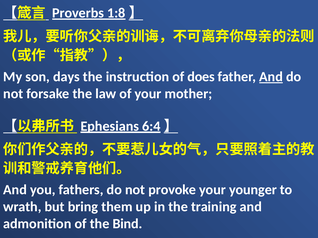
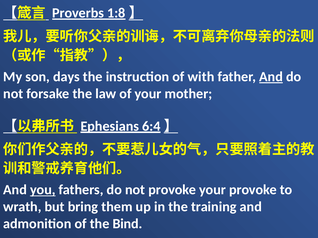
does: does -> with
you underline: none -> present
your younger: younger -> provoke
